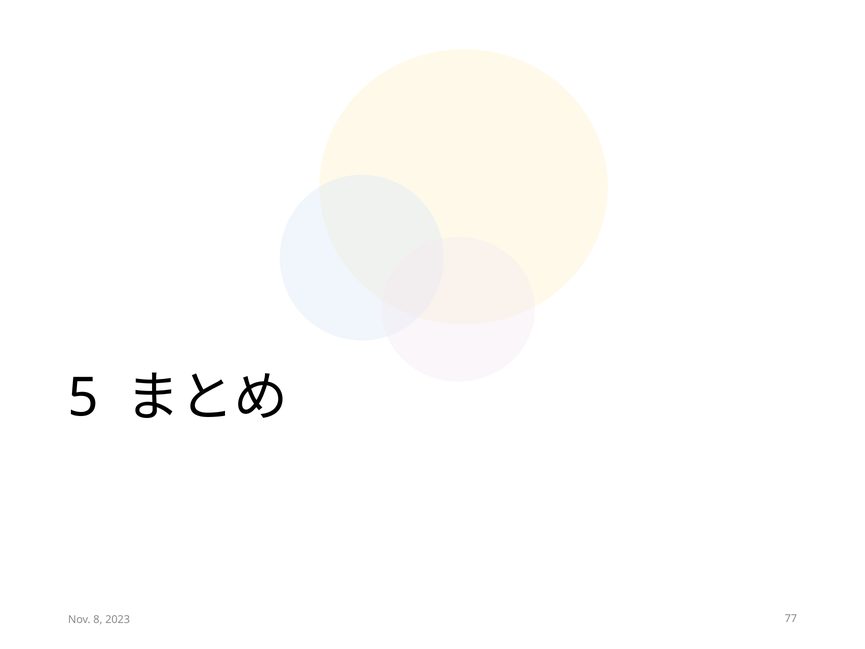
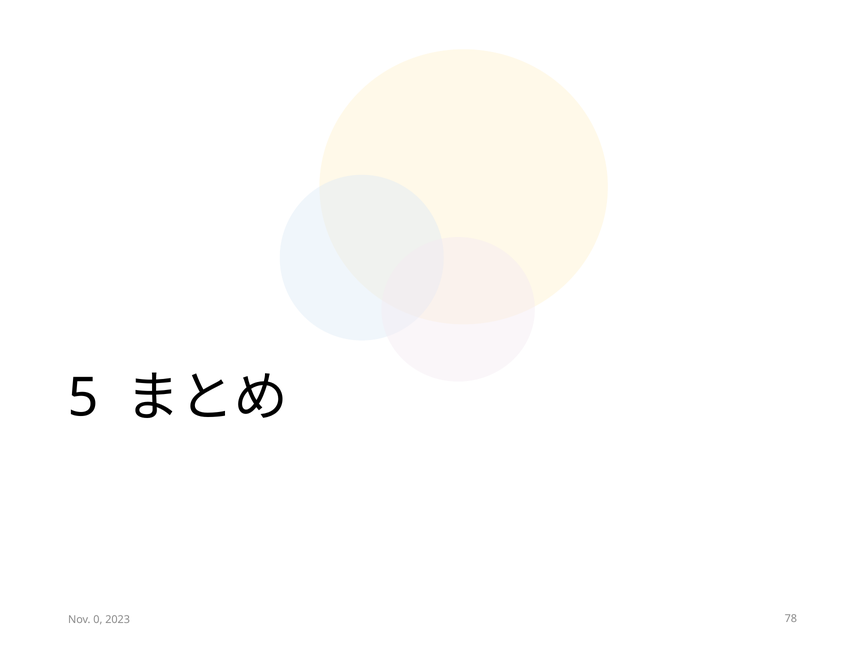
8: 8 -> 0
77: 77 -> 78
